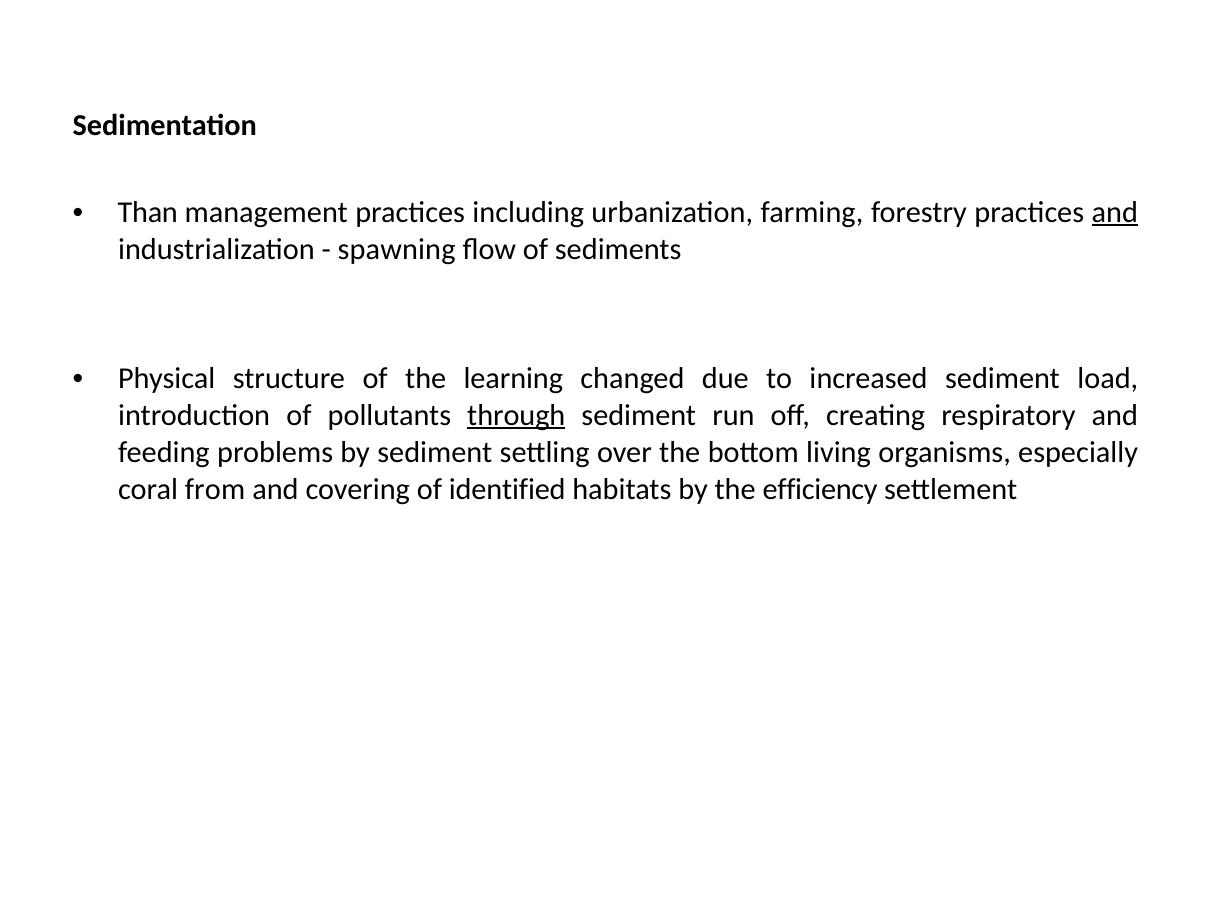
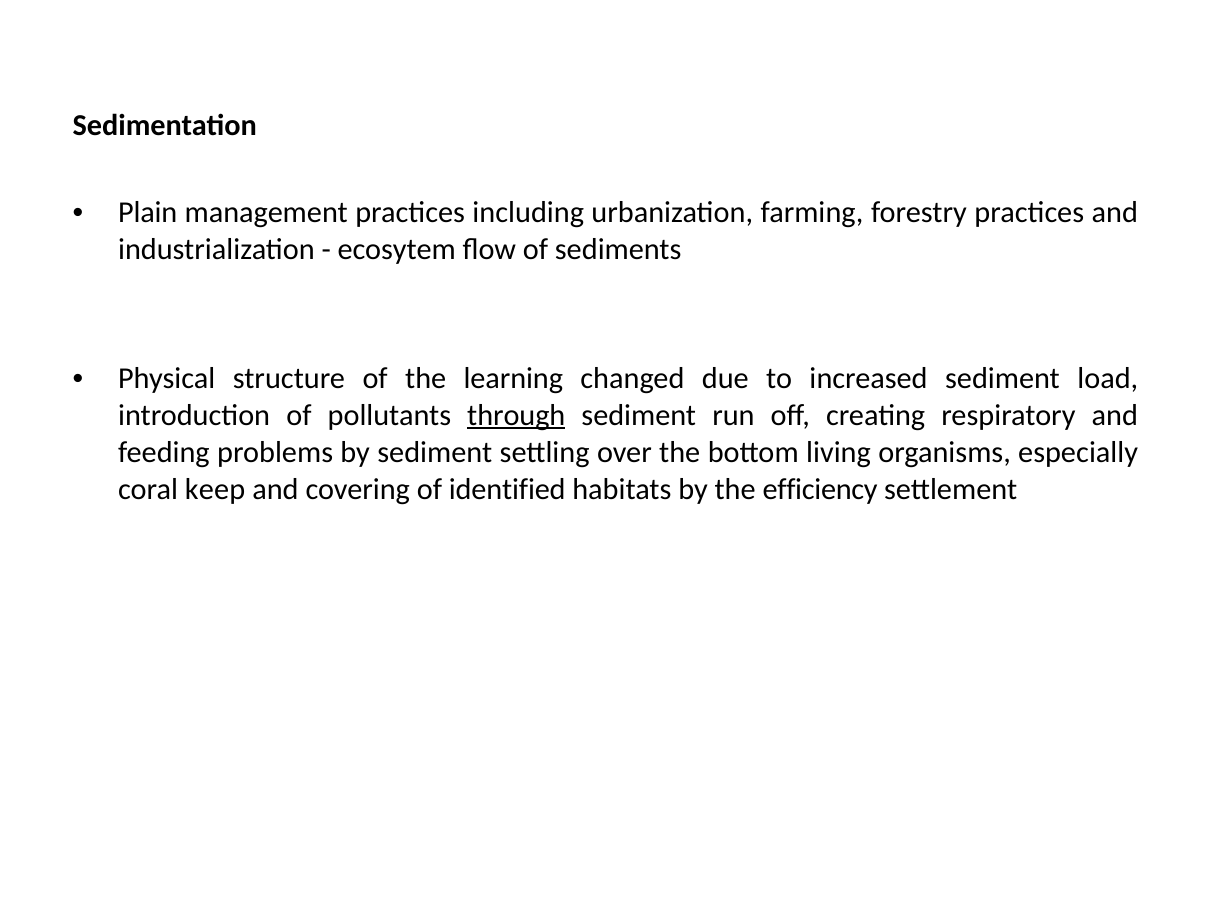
Than: Than -> Plain
and at (1115, 212) underline: present -> none
spawning: spawning -> ecosytem
from: from -> keep
